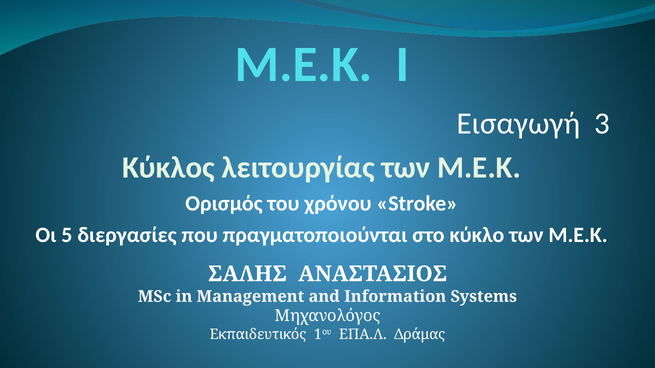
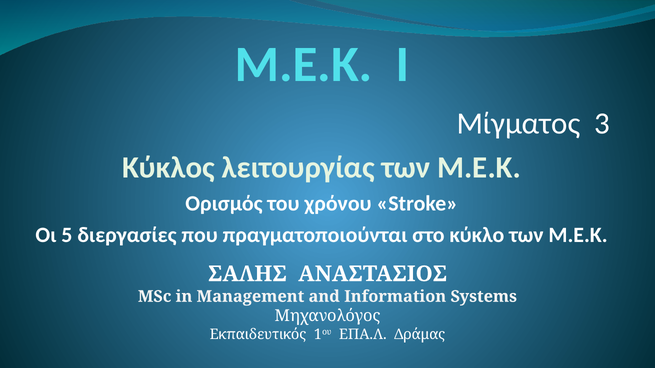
Εισαγωγή: Εισαγωγή -> Μίγματος
